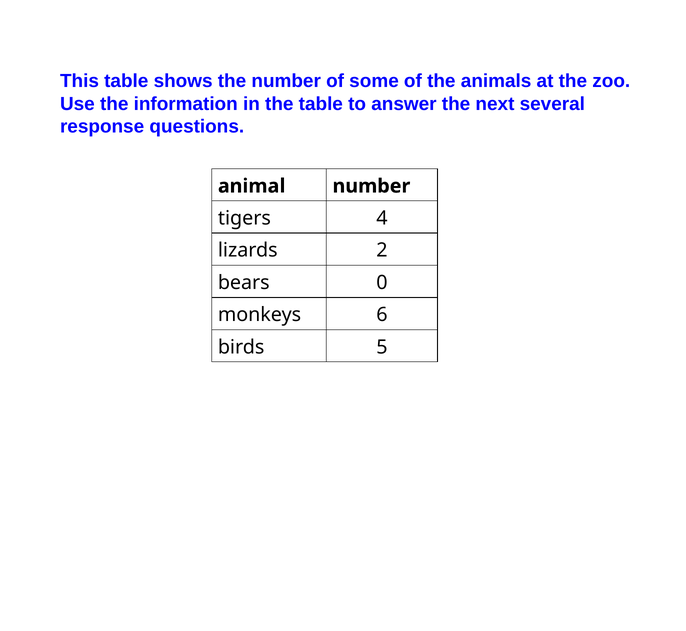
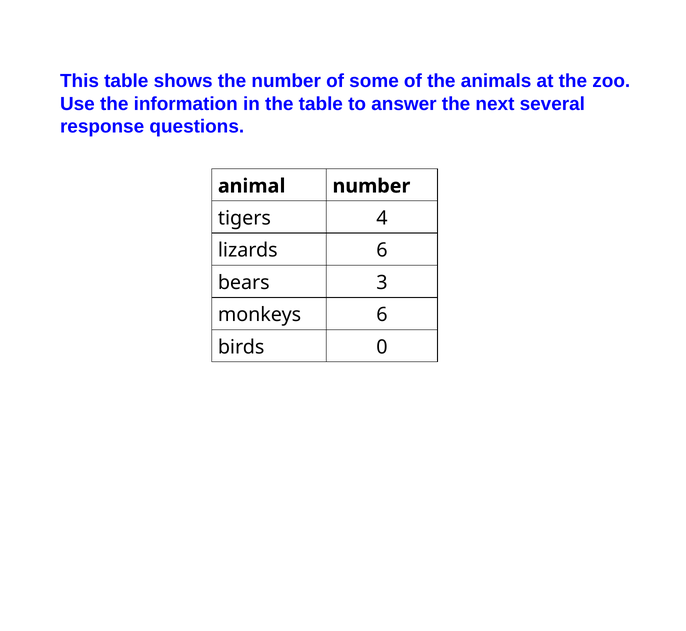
lizards 2: 2 -> 6
0: 0 -> 3
5: 5 -> 0
